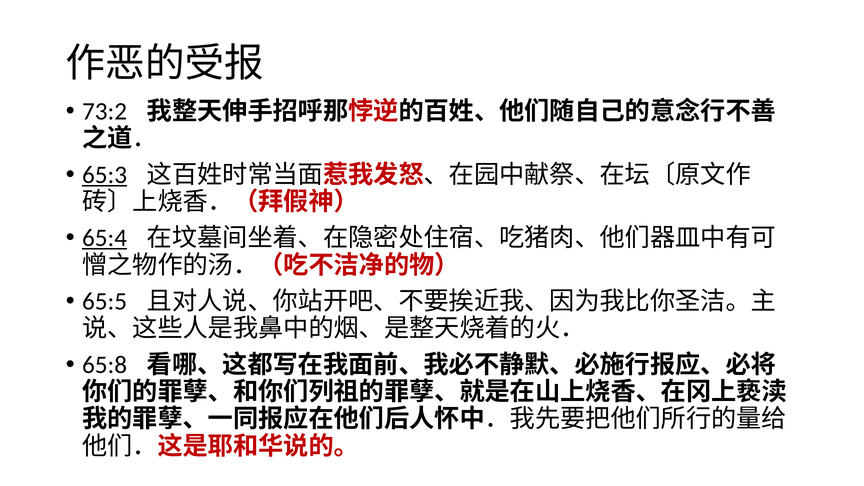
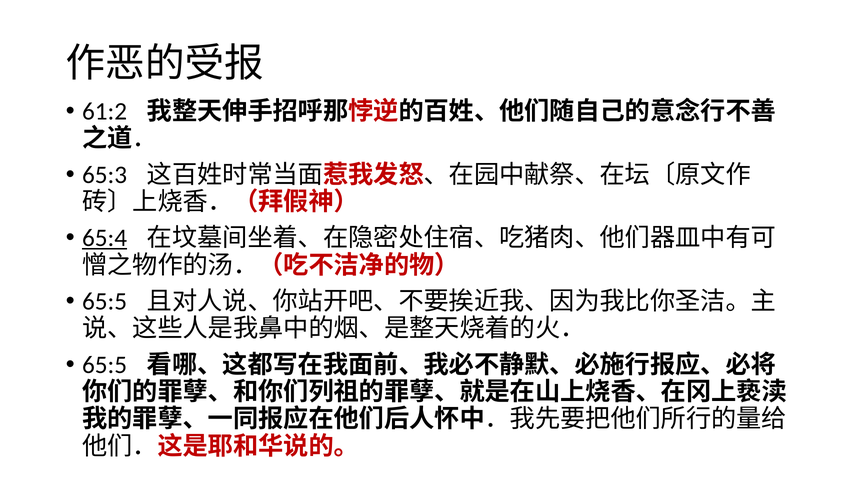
73:2: 73:2 -> 61:2
65:3 underline: present -> none
65:8 at (105, 365): 65:8 -> 65:5
